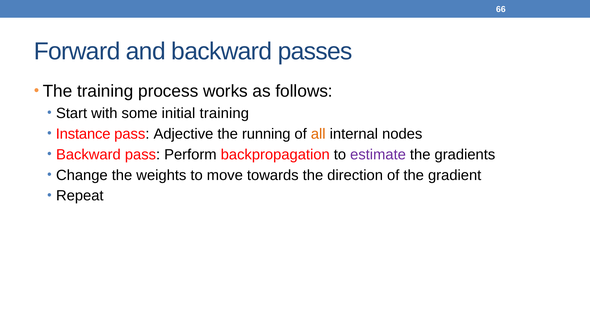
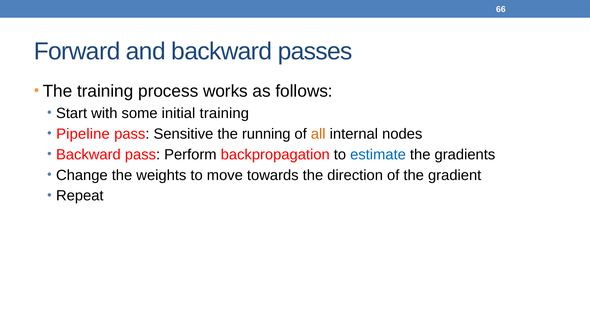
Instance: Instance -> Pipeline
Adjective: Adjective -> Sensitive
estimate colour: purple -> blue
